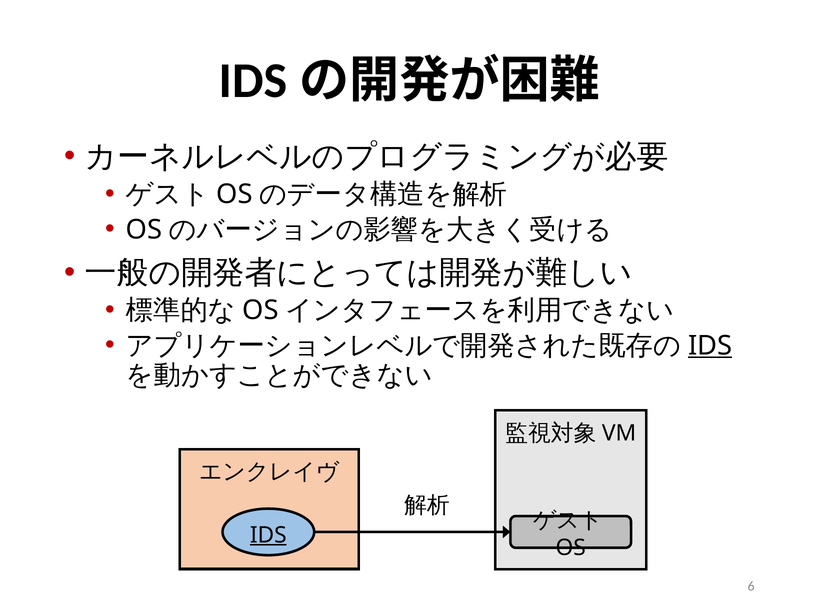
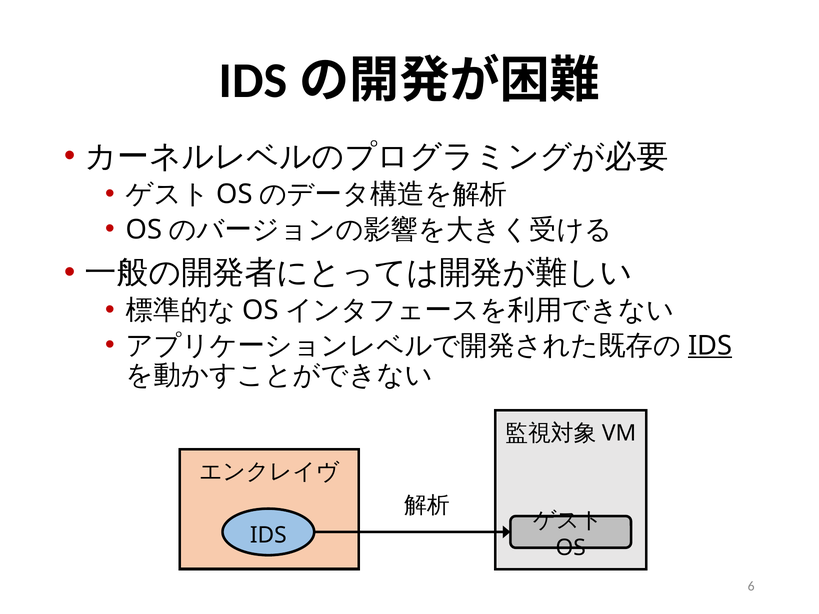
IDS at (268, 535) underline: present -> none
